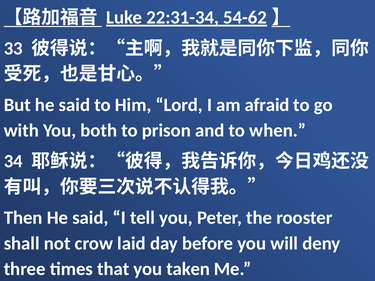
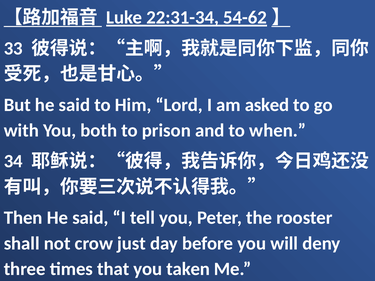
afraid: afraid -> asked
laid: laid -> just
